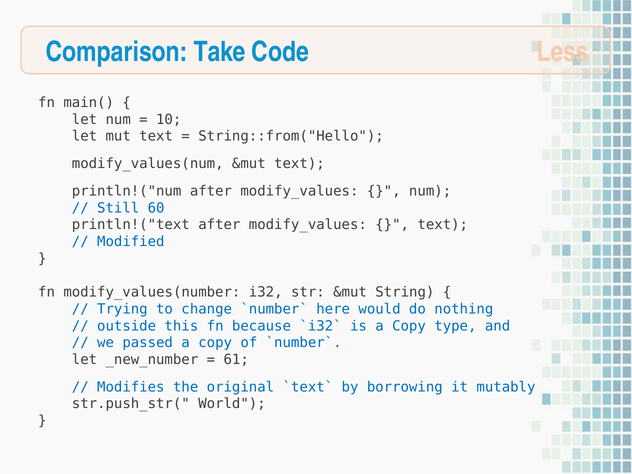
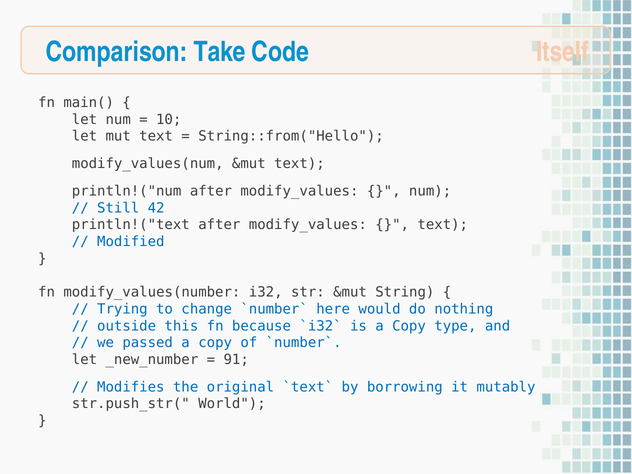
Less: Less -> Itself
60: 60 -> 42
61: 61 -> 91
